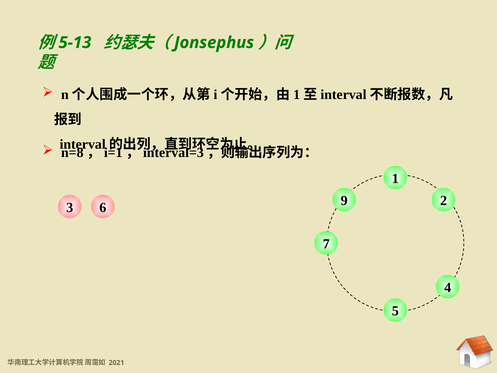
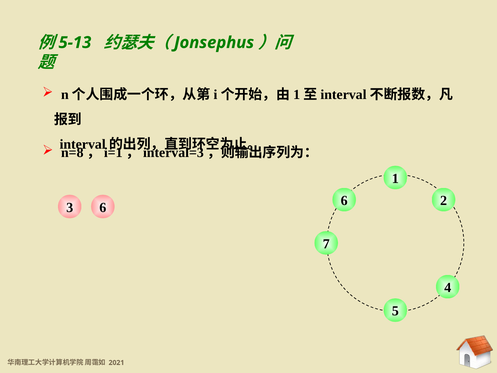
6 9: 9 -> 6
